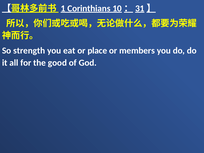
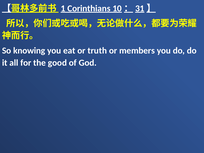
strength: strength -> knowing
place: place -> truth
